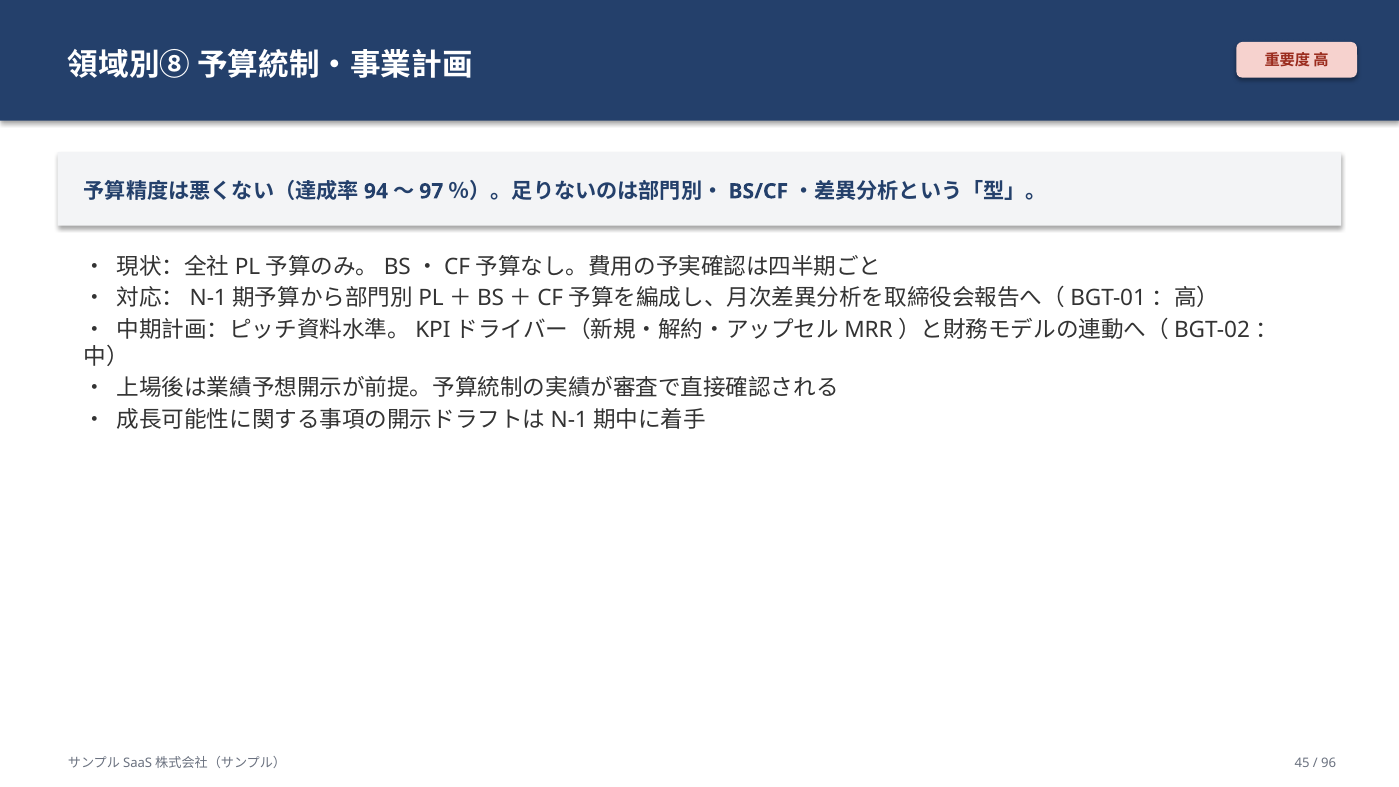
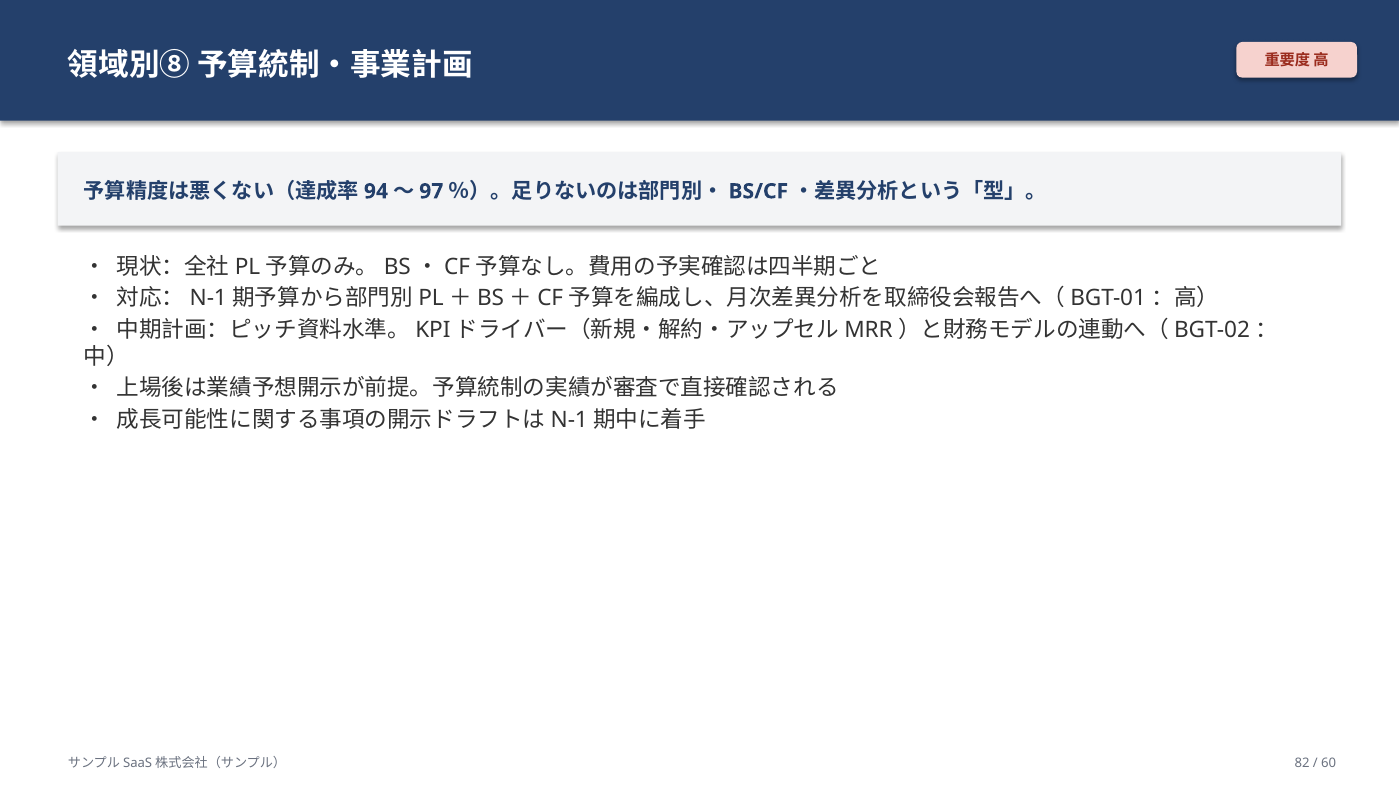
45: 45 -> 82
96: 96 -> 60
